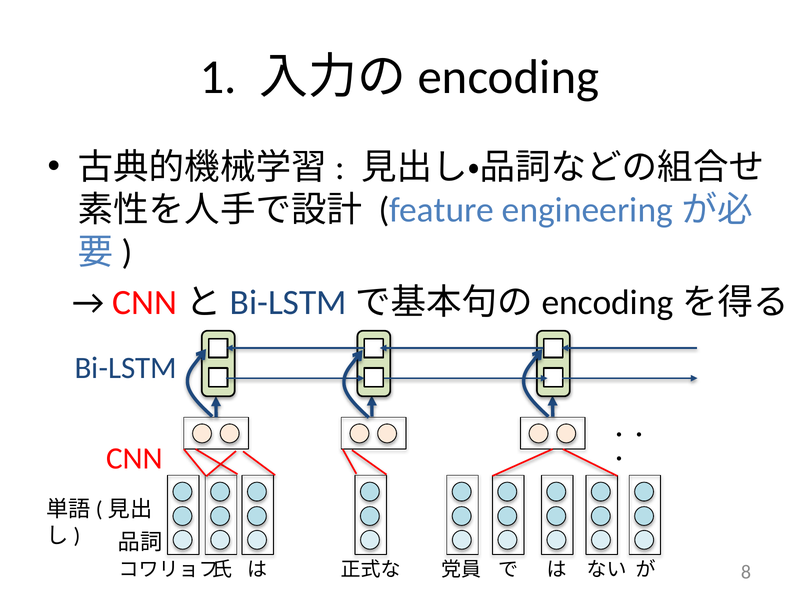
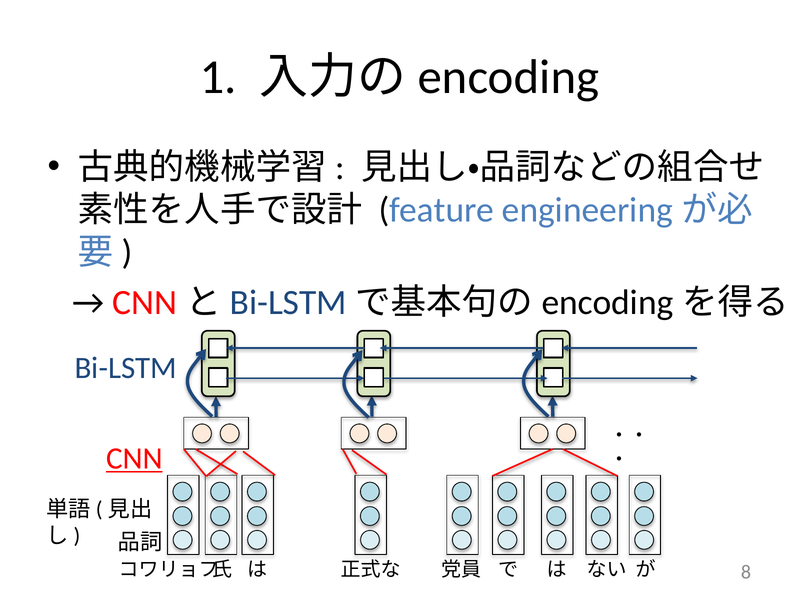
CNN underline: none -> present
